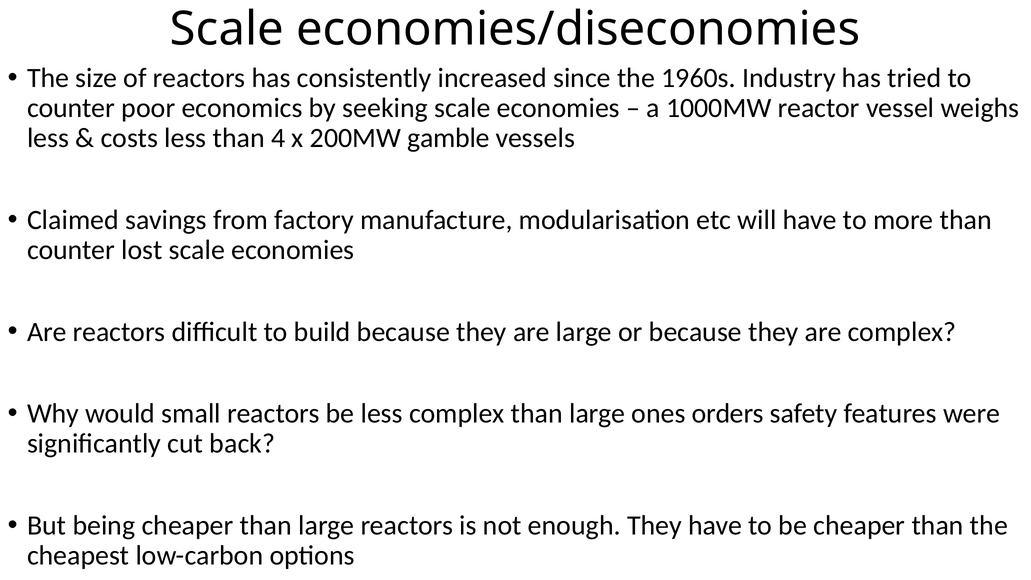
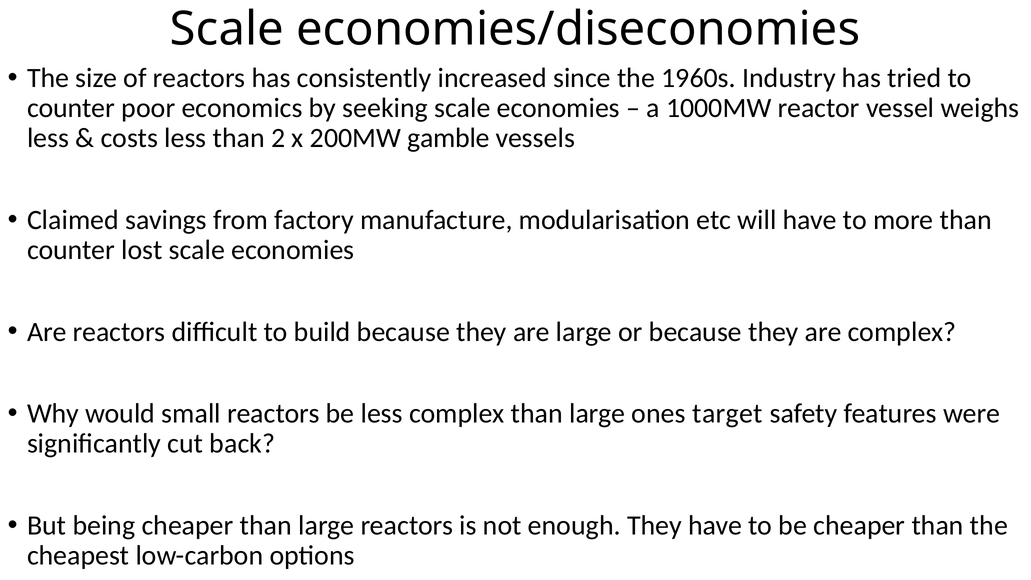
4: 4 -> 2
orders: orders -> target
